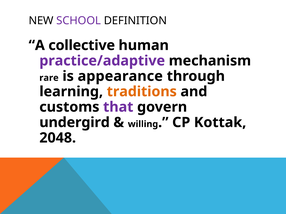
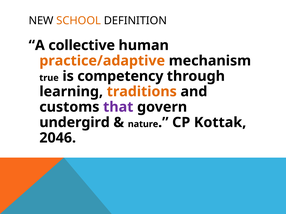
SCHOOL colour: purple -> orange
practice/adaptive colour: purple -> orange
rare: rare -> true
appearance: appearance -> competency
willing: willing -> nature
2048: 2048 -> 2046
